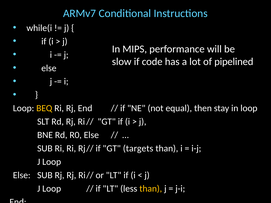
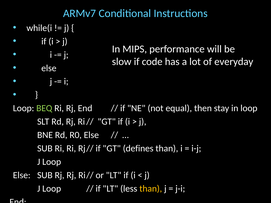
pipelined: pipelined -> everyday
BEQ colour: yellow -> light green
targets: targets -> defines
